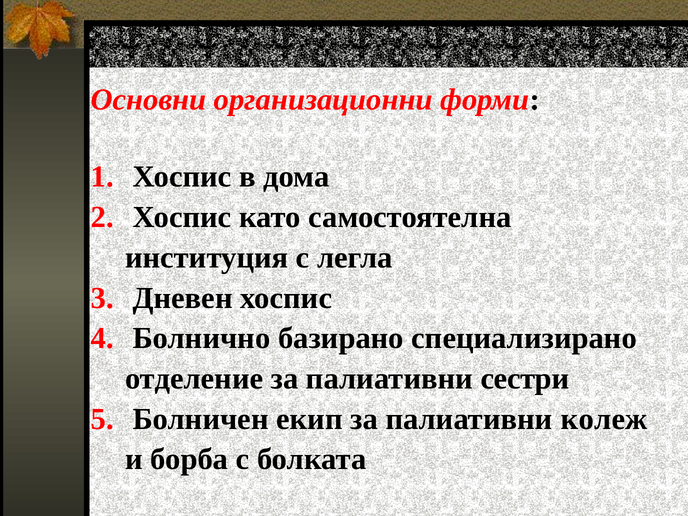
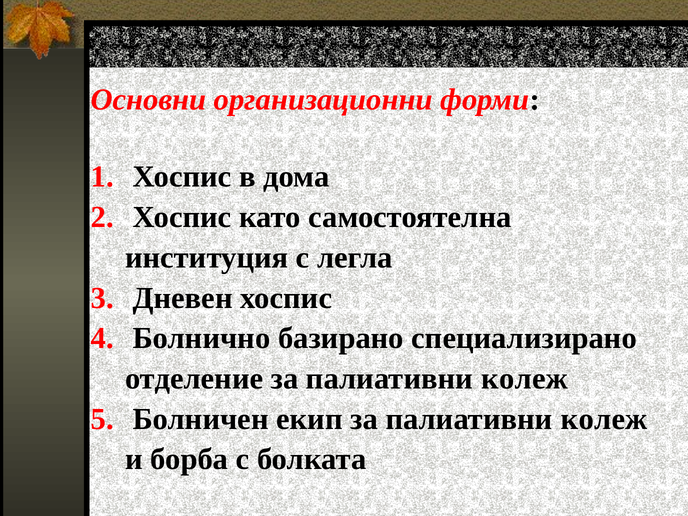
отделение за палиативни сестри: сестри -> колеж
